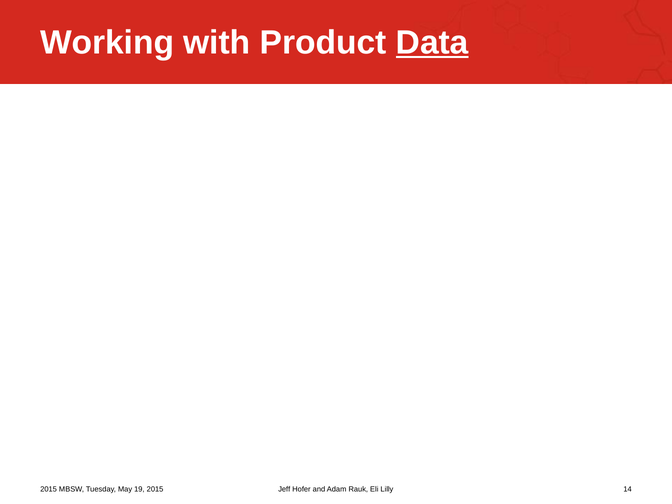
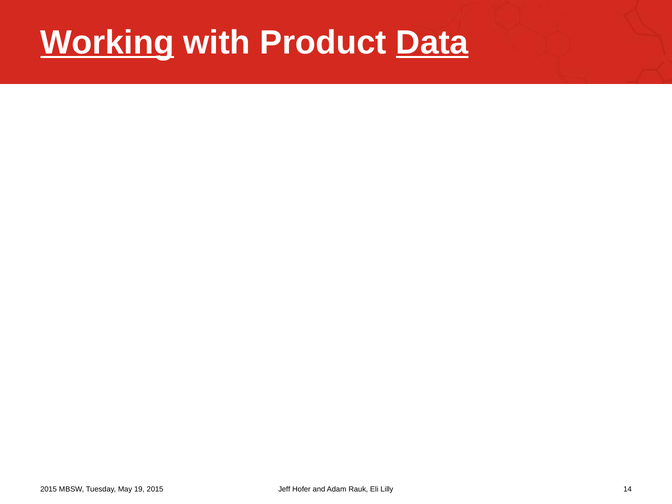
Working underline: none -> present
